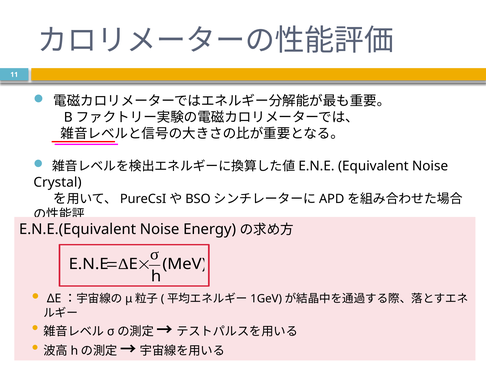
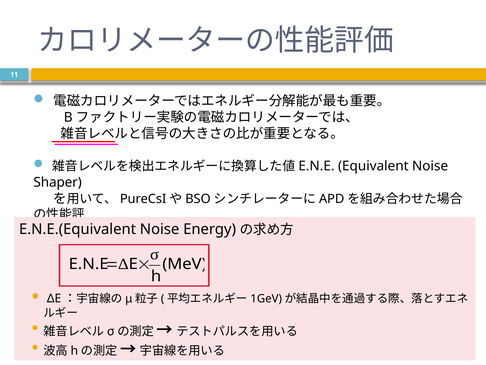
Crystal: Crystal -> Shaper
